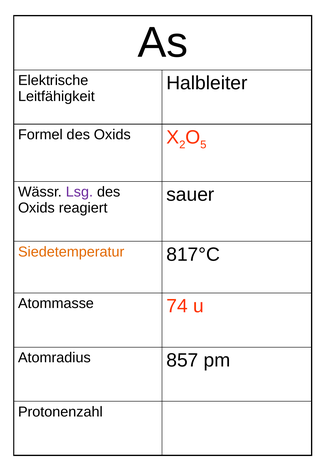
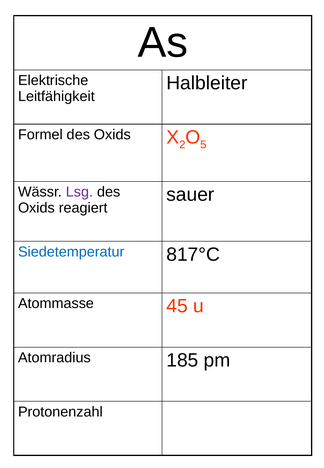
Siedetemperatur colour: orange -> blue
74: 74 -> 45
857: 857 -> 185
